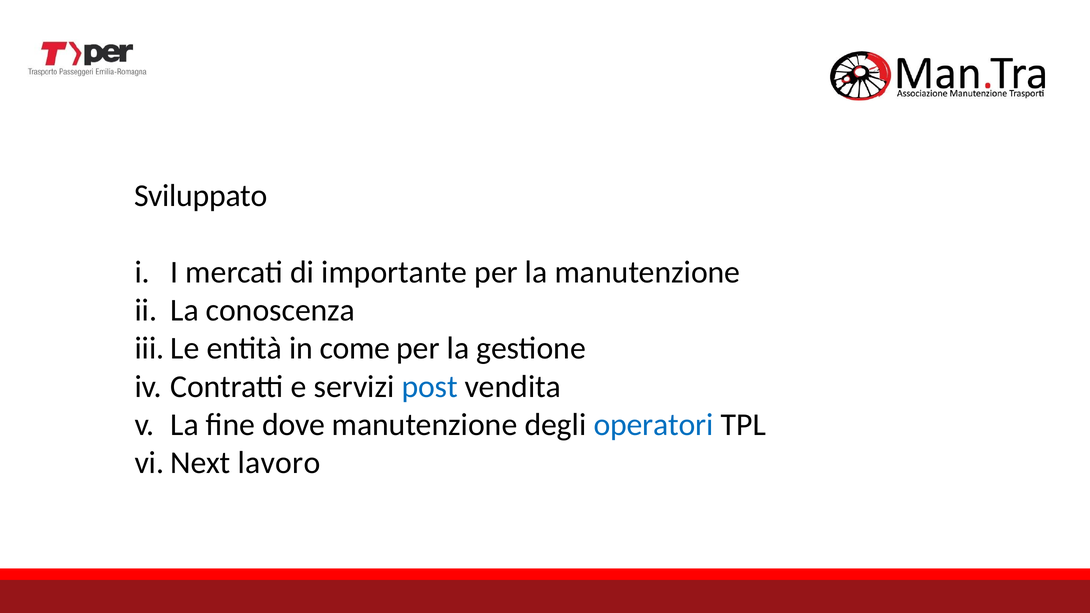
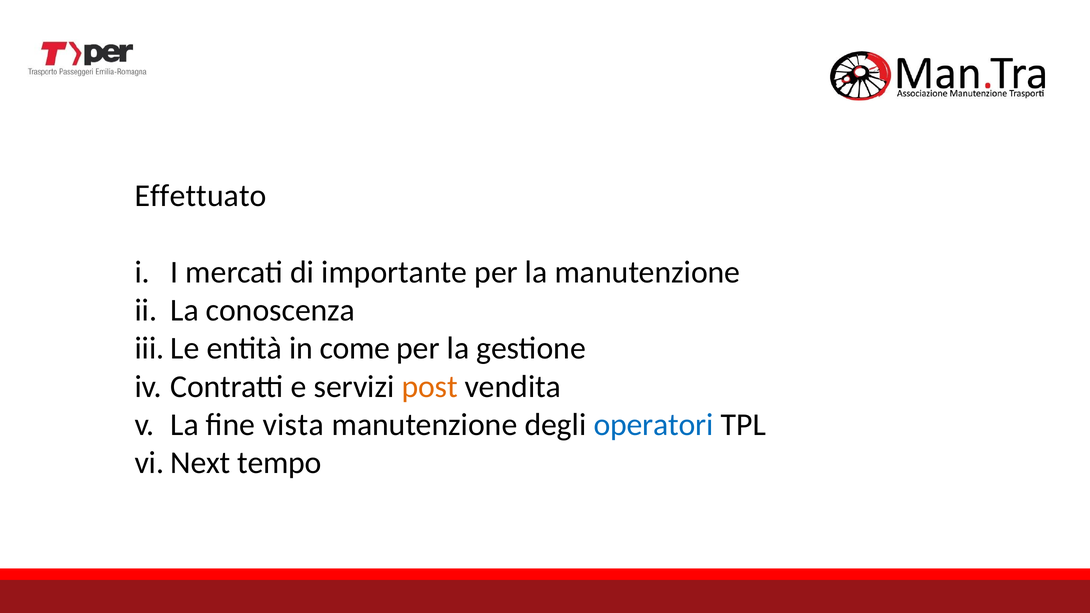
Sviluppato: Sviluppato -> Effettuato
post colour: blue -> orange
dove: dove -> vista
lavoro: lavoro -> tempo
